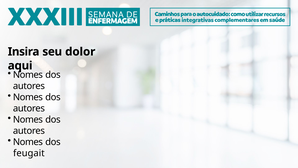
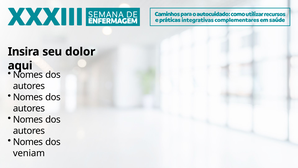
feugait: feugait -> veniam
